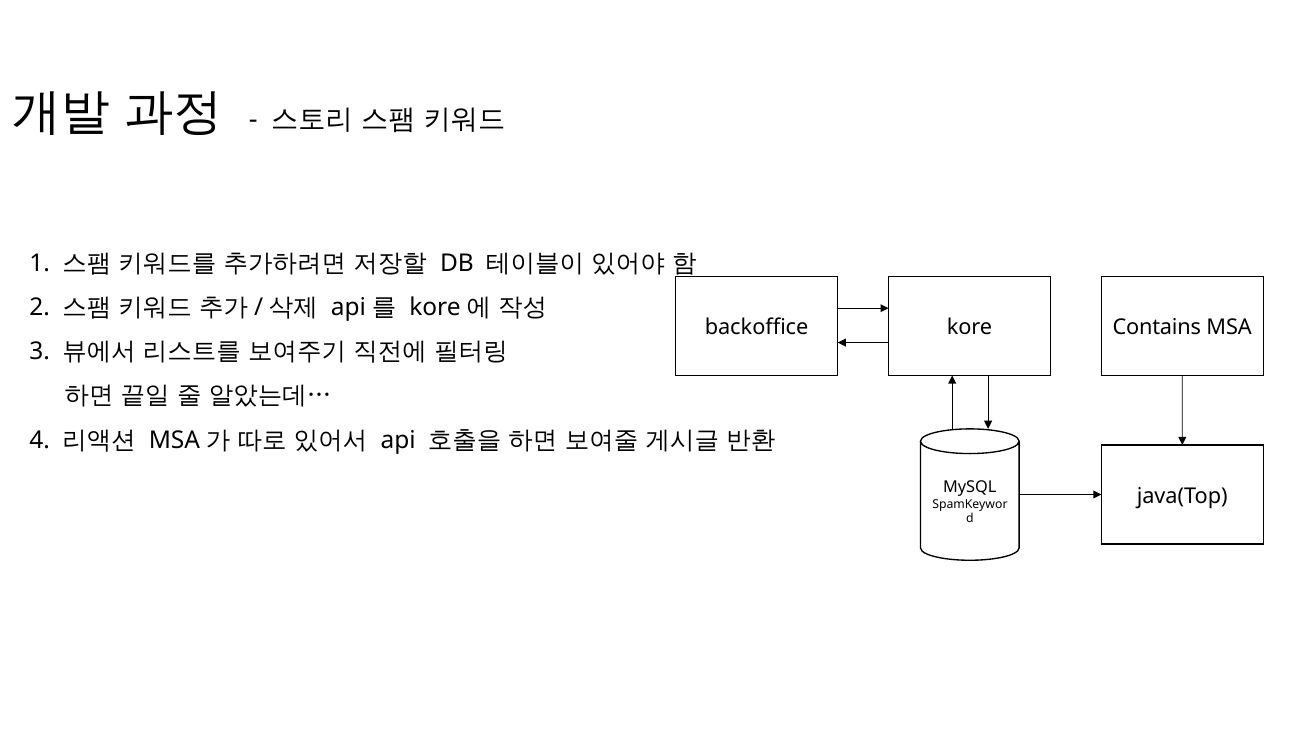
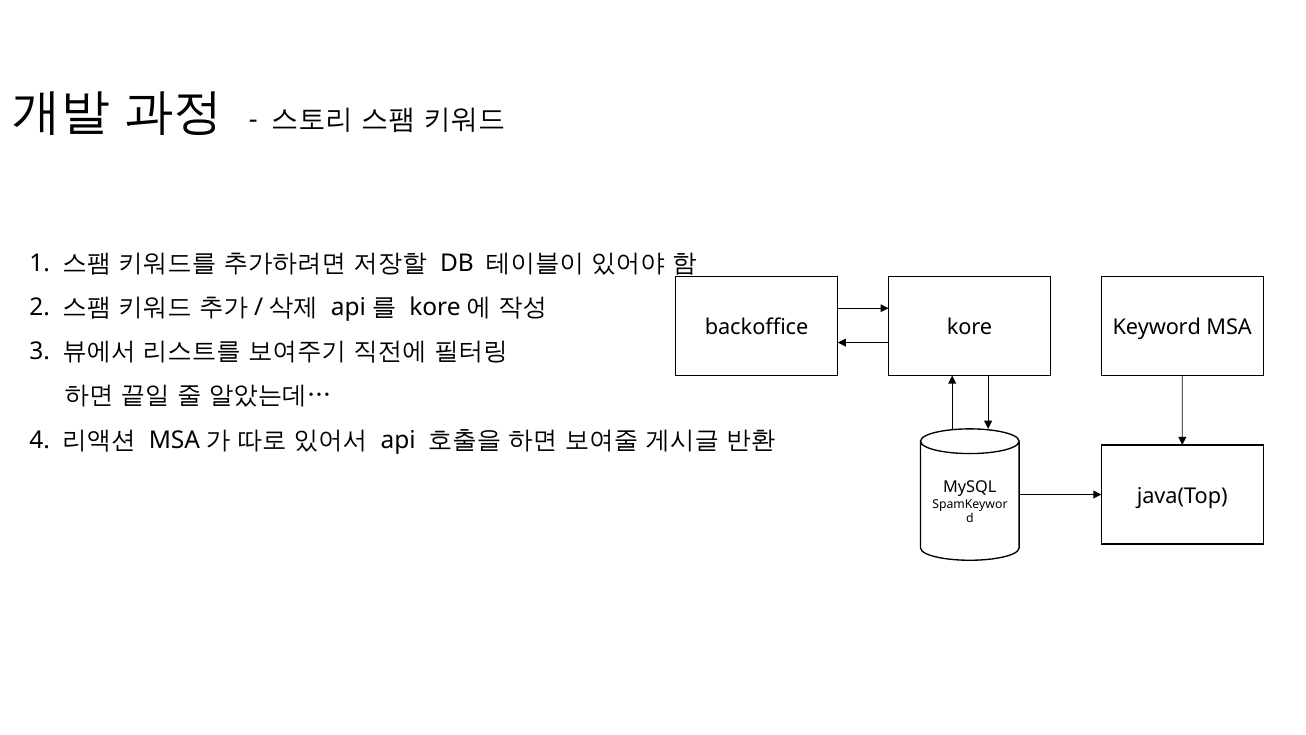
Contains: Contains -> Keyword
